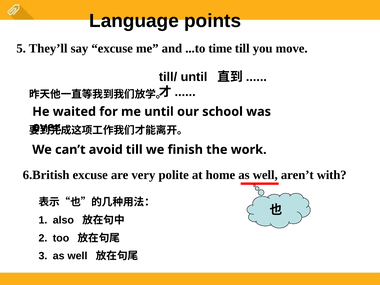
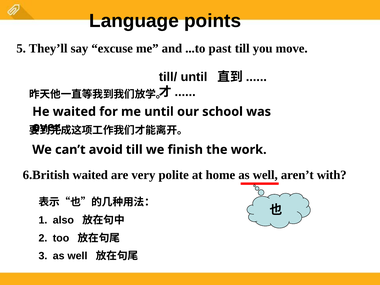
time: time -> past
6.British excuse: excuse -> waited
